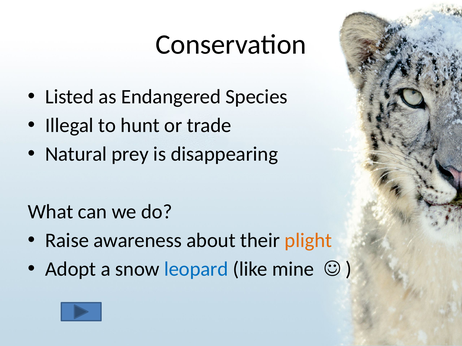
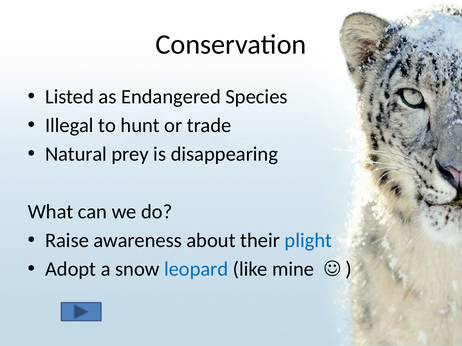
plight colour: orange -> blue
